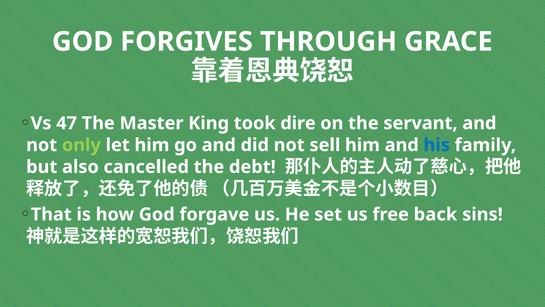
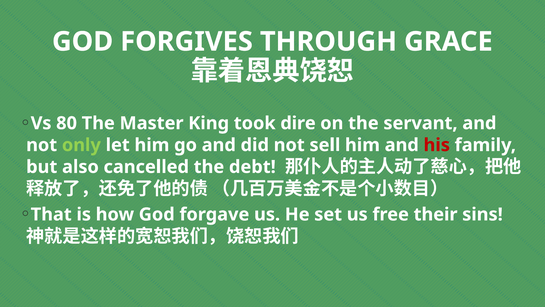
47: 47 -> 80
his colour: blue -> red
back: back -> their
